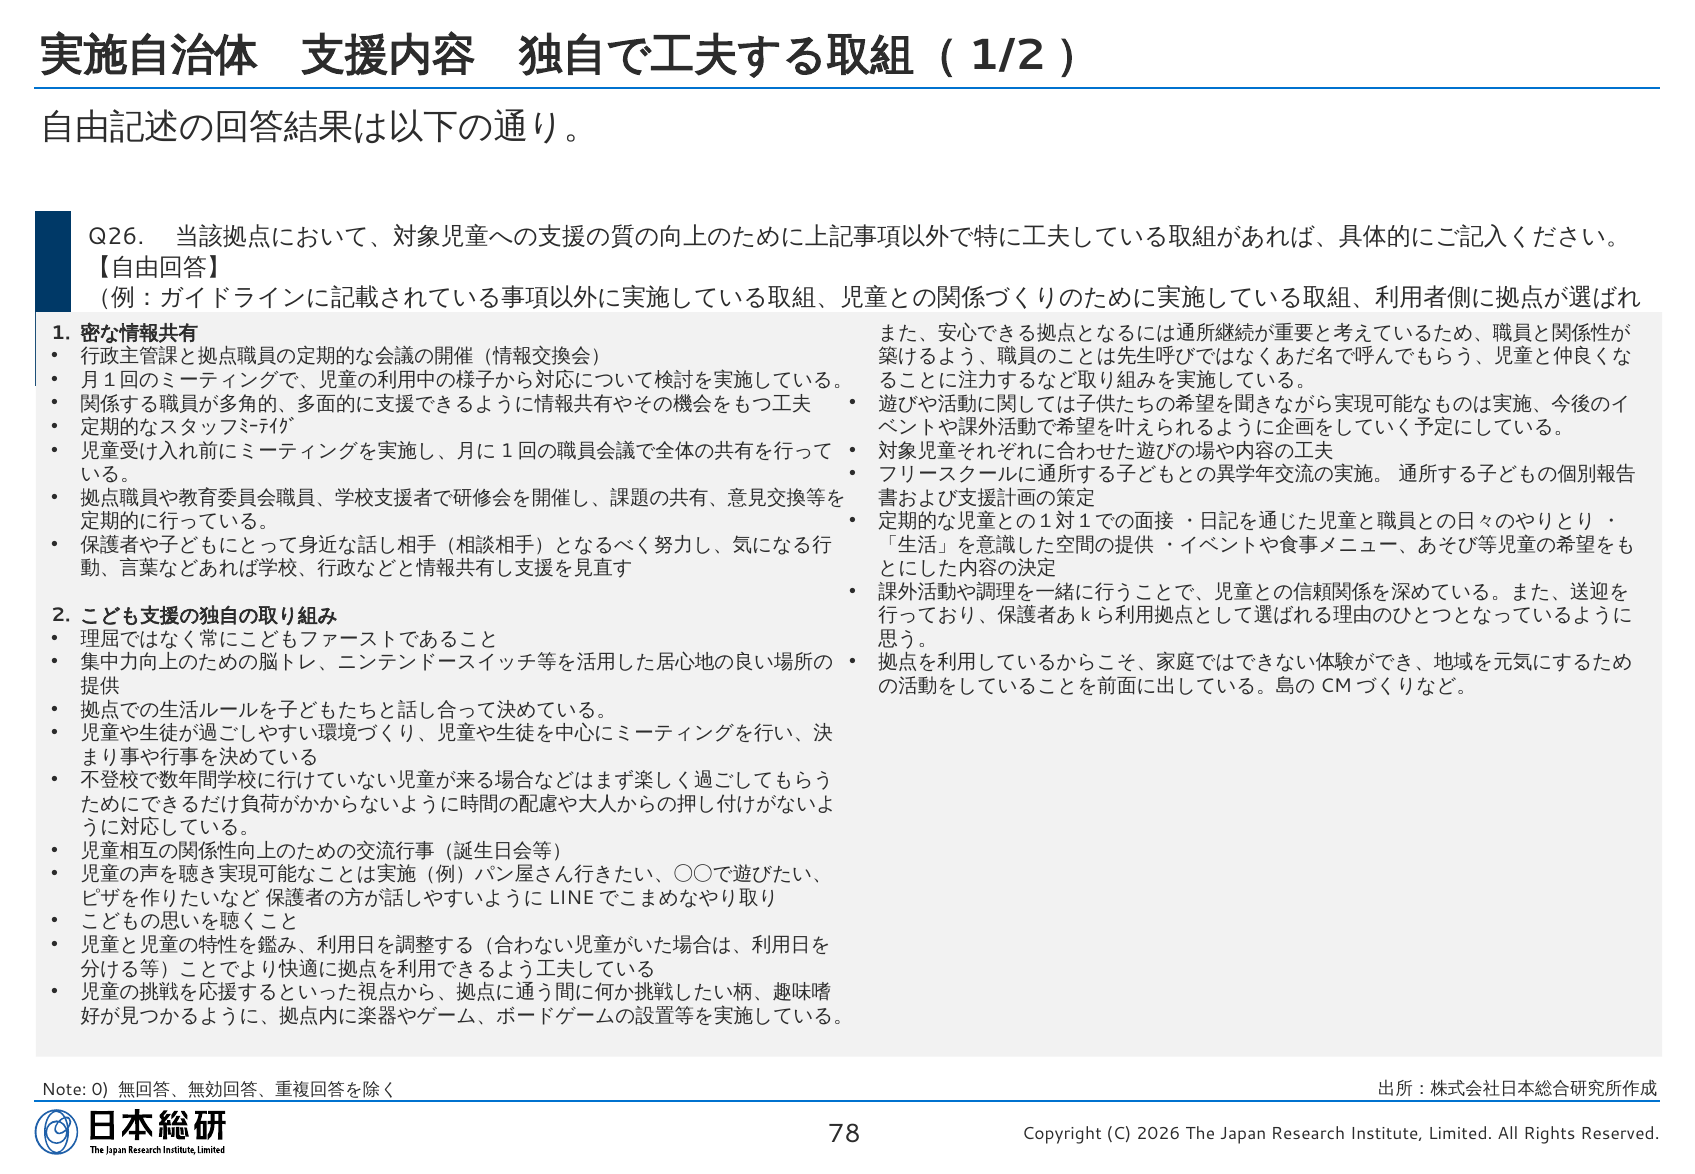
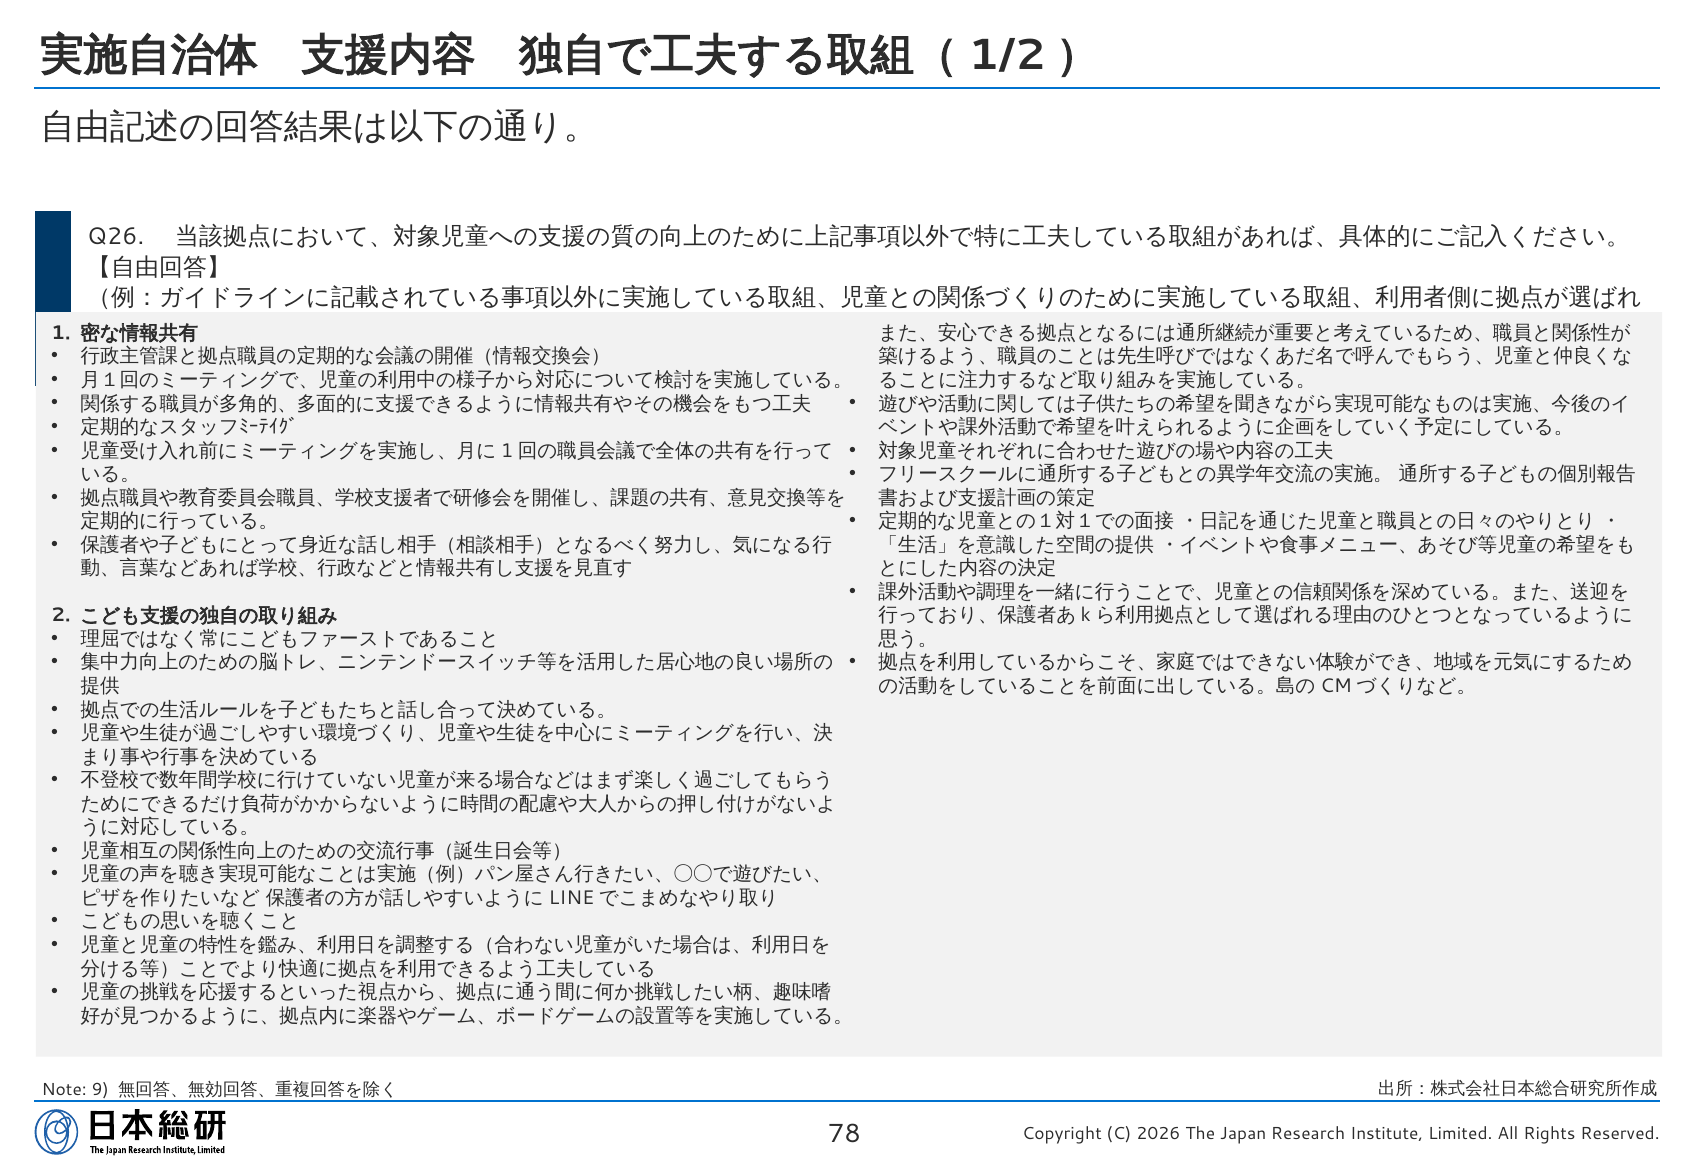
0: 0 -> 9
